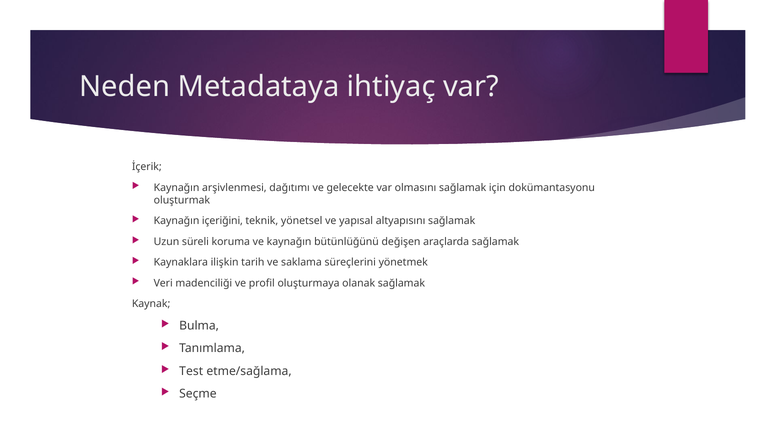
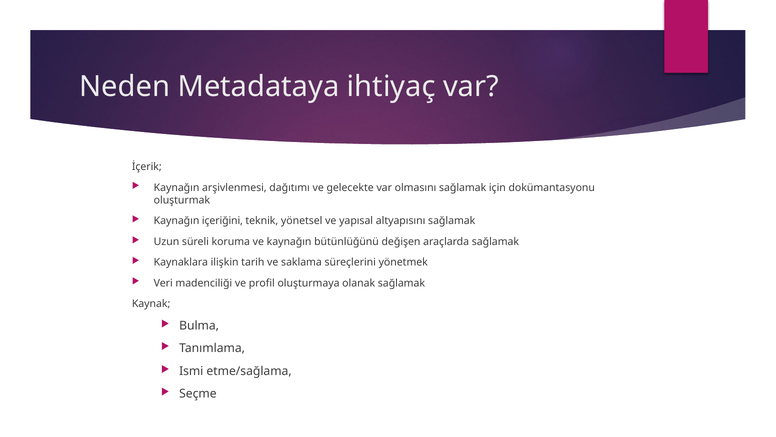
Test: Test -> Ismi
